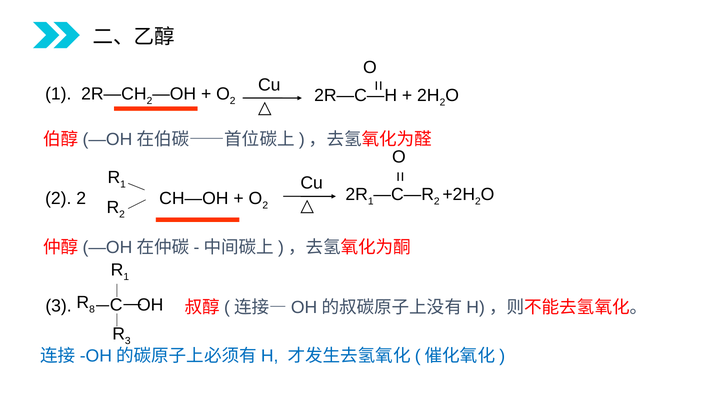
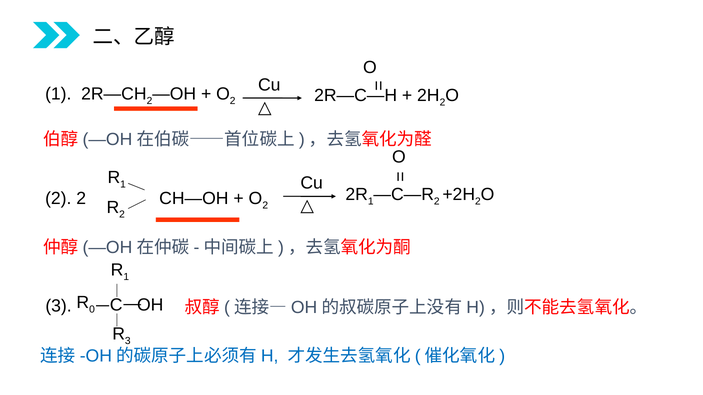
8: 8 -> 0
